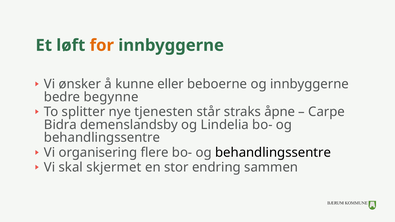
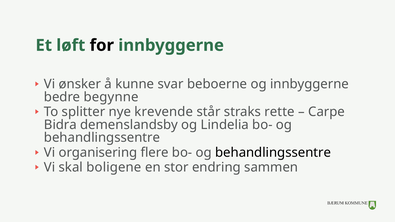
for colour: orange -> black
eller: eller -> svar
tjenesten: tjenesten -> krevende
åpne: åpne -> rette
skjermet: skjermet -> boligene
